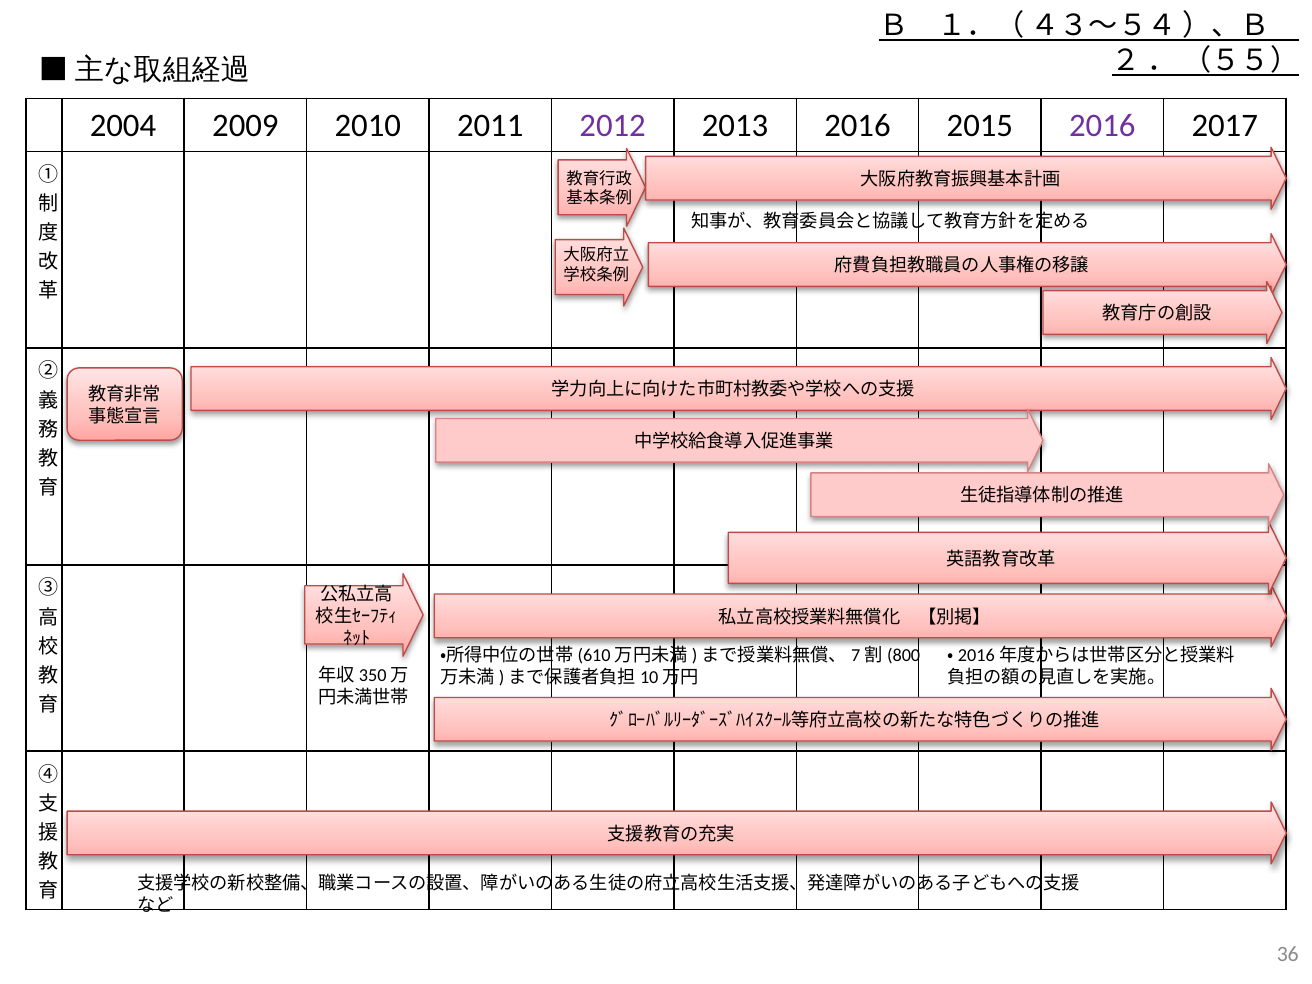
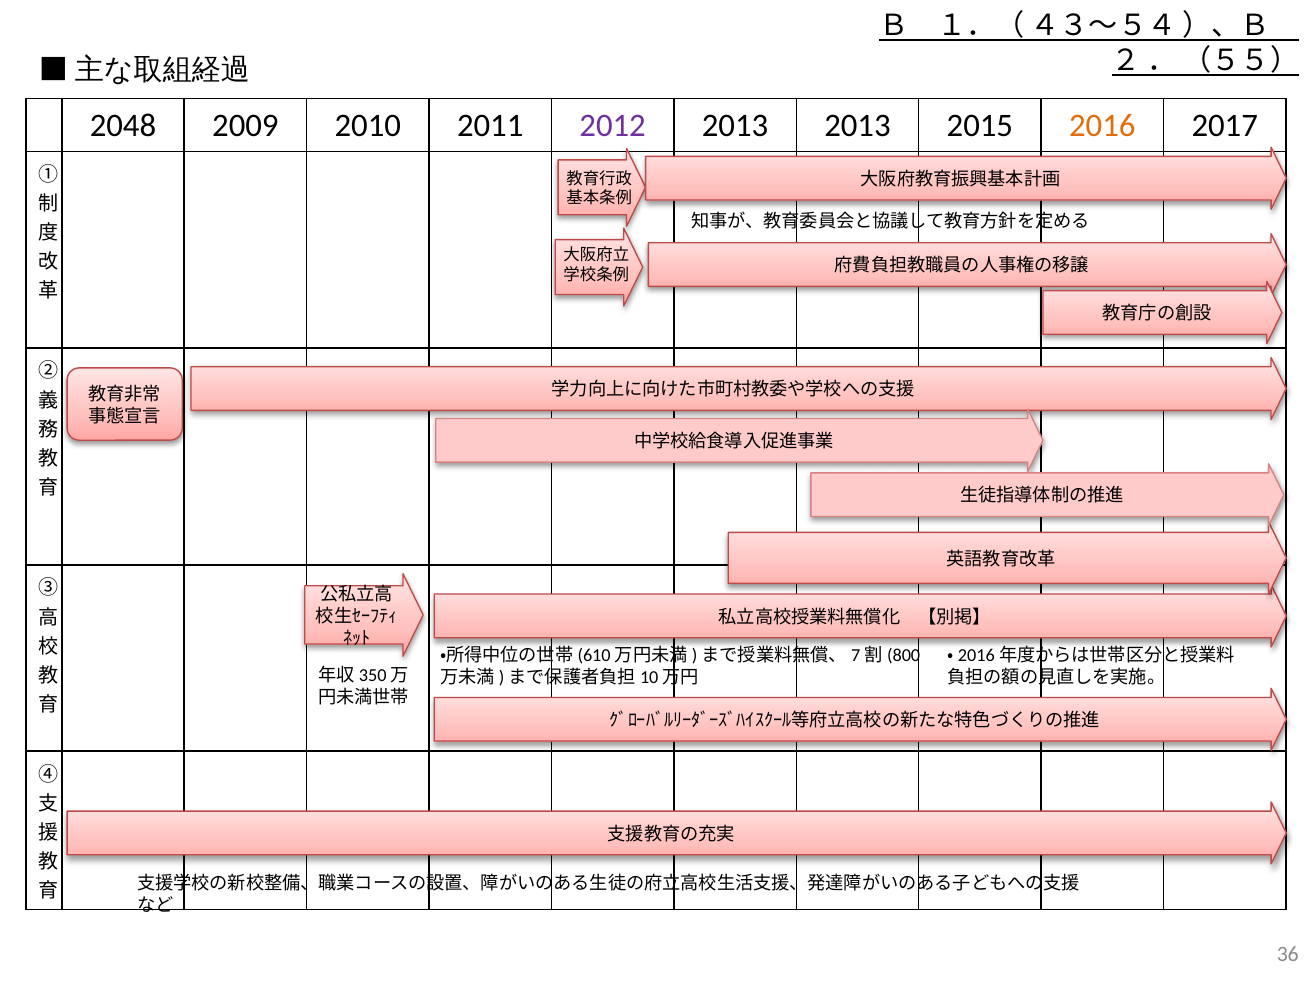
2004: 2004 -> 2048
2013 2016: 2016 -> 2013
2016 at (1102, 125) colour: purple -> orange
